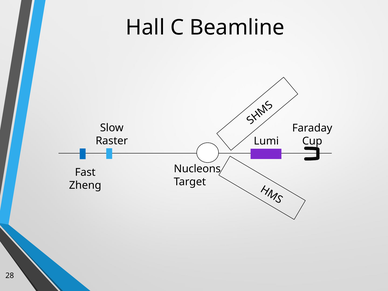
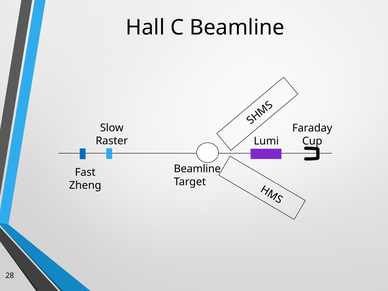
Nucleons at (197, 169): Nucleons -> Beamline
